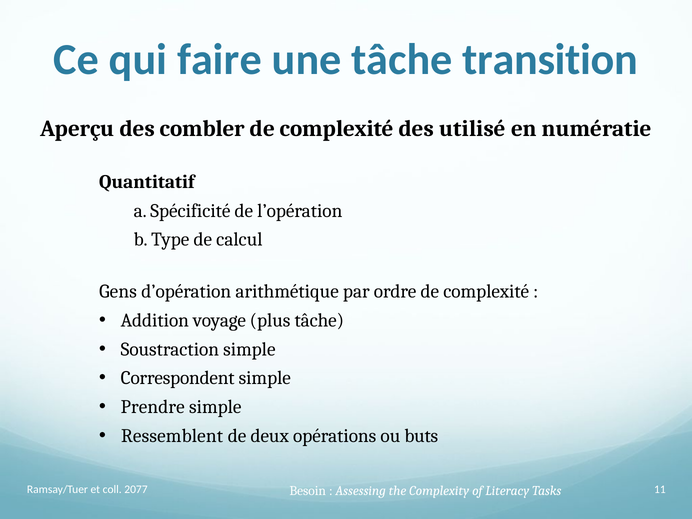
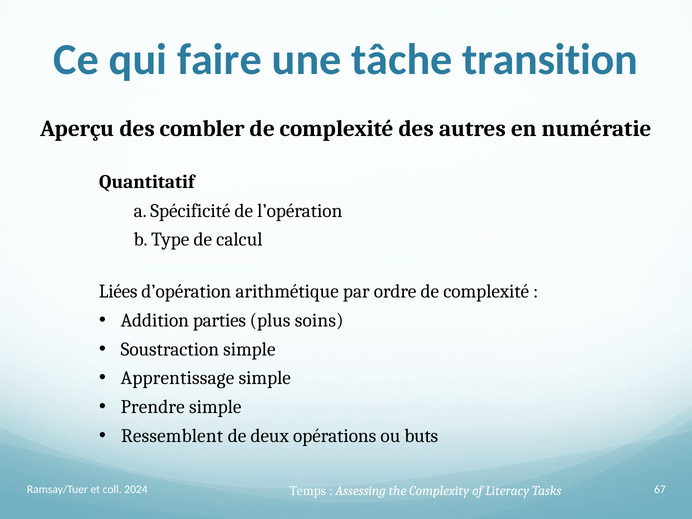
utilisé: utilisé -> autres
Gens: Gens -> Liées
voyage: voyage -> parties
plus tâche: tâche -> soins
Correspondent: Correspondent -> Apprentissage
2077: 2077 -> 2024
Besoin: Besoin -> Temps
11: 11 -> 67
